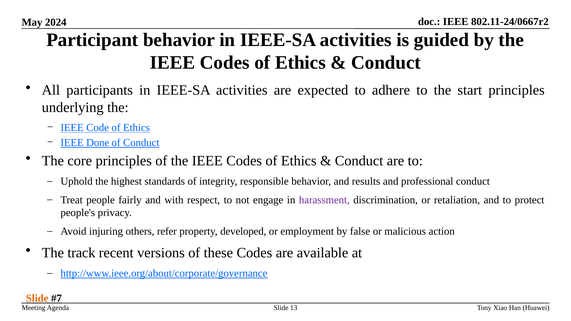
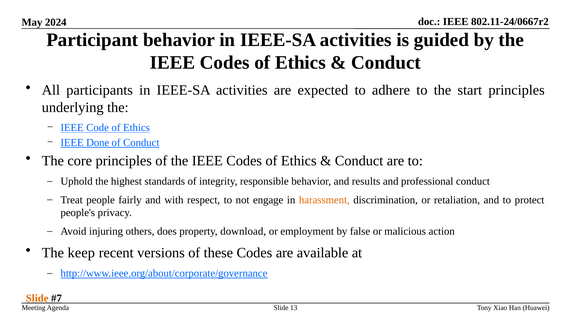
harassment colour: purple -> orange
refer: refer -> does
developed: developed -> download
track: track -> keep
